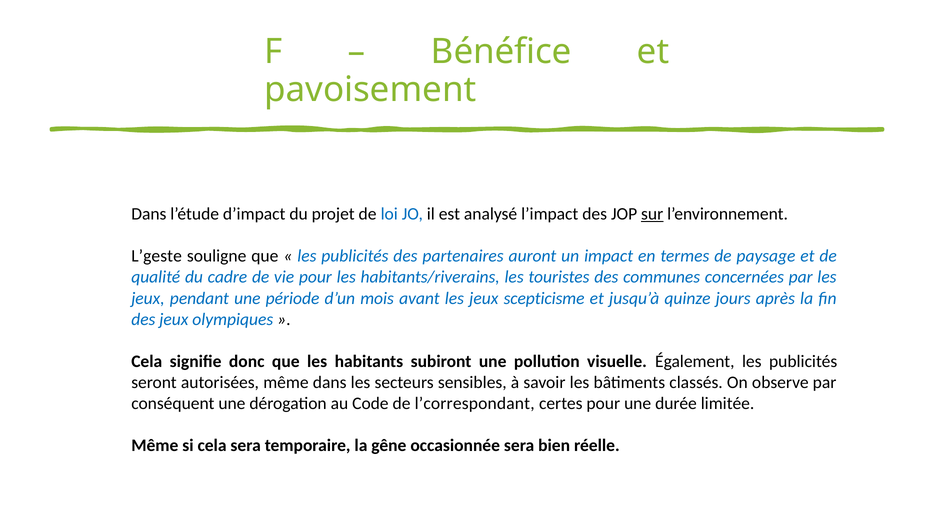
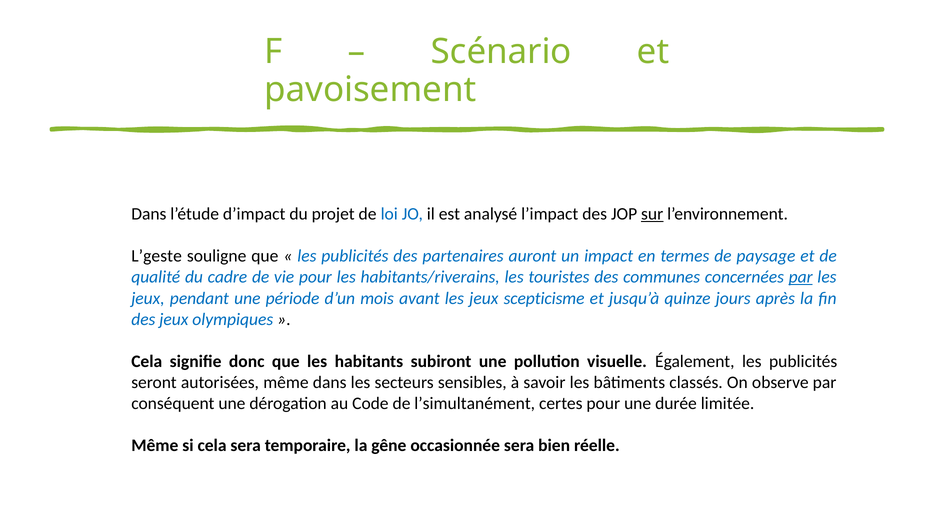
Bénéfice: Bénéfice -> Scénario
par at (801, 277) underline: none -> present
l’correspondant: l’correspondant -> l’simultanément
